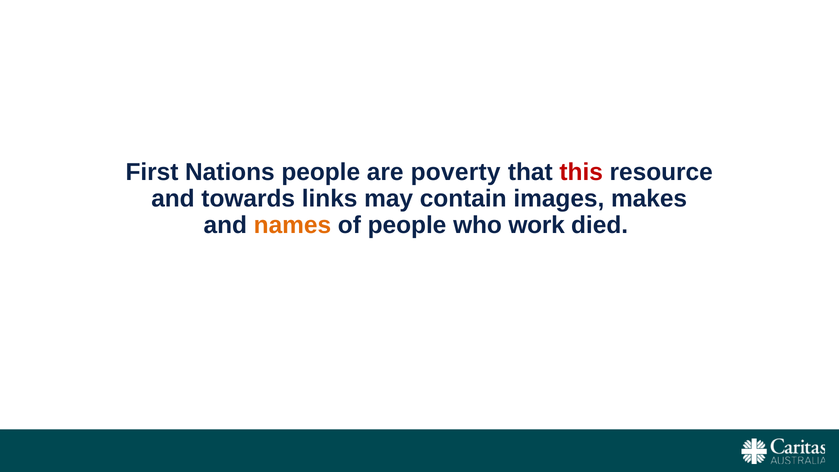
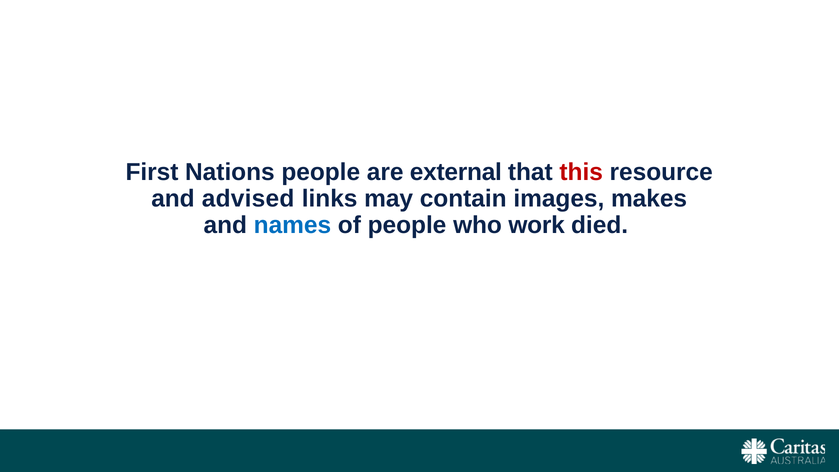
poverty: poverty -> external
towards: towards -> advised
names colour: orange -> blue
